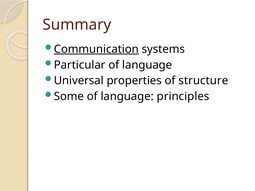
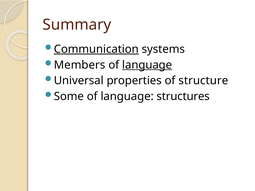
Particular: Particular -> Members
language at (147, 65) underline: none -> present
principles: principles -> structures
